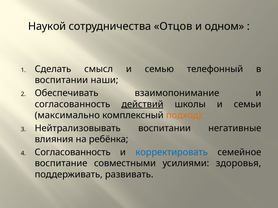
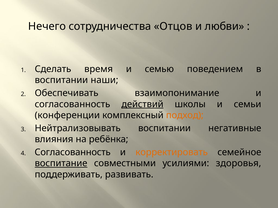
Наукой: Наукой -> Нечего
одном: одном -> любви
смысл: смысл -> время
телефонный: телефонный -> поведением
максимально: максимально -> конференции
корректировать colour: blue -> orange
воспитание underline: none -> present
